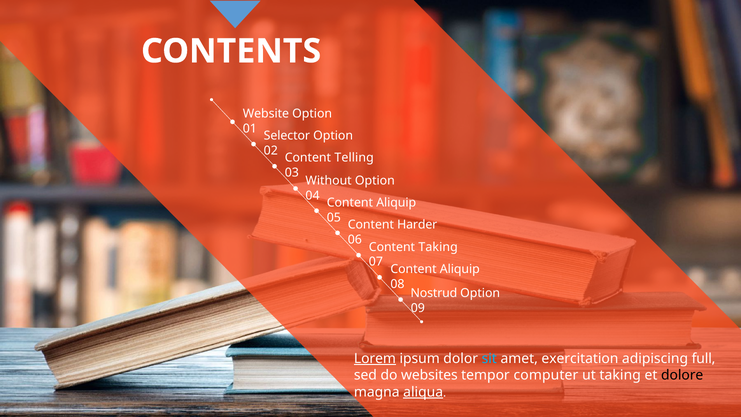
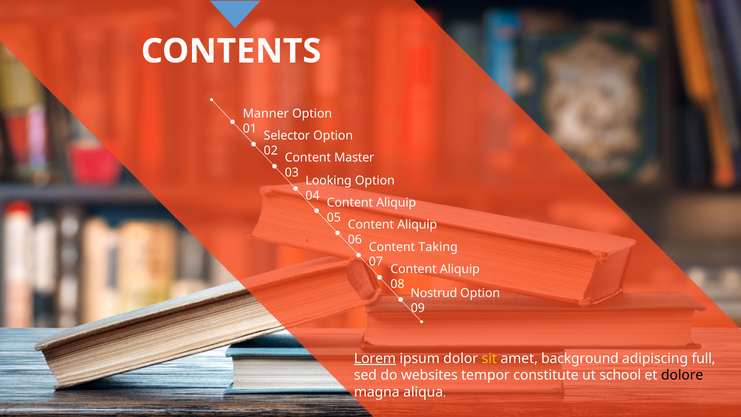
Website: Website -> Manner
Telling: Telling -> Master
Without: Without -> Looking
Harder at (417, 225): Harder -> Aliquip
sit colour: light blue -> yellow
exercitation: exercitation -> background
computer: computer -> constitute
ut taking: taking -> school
aliqua underline: present -> none
